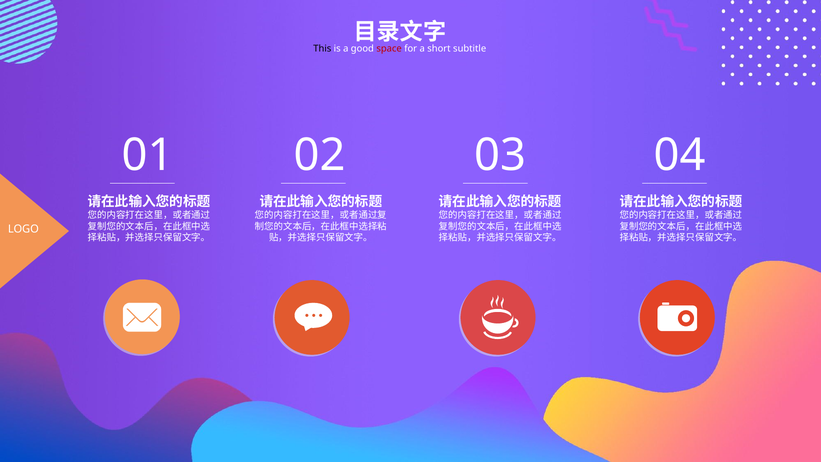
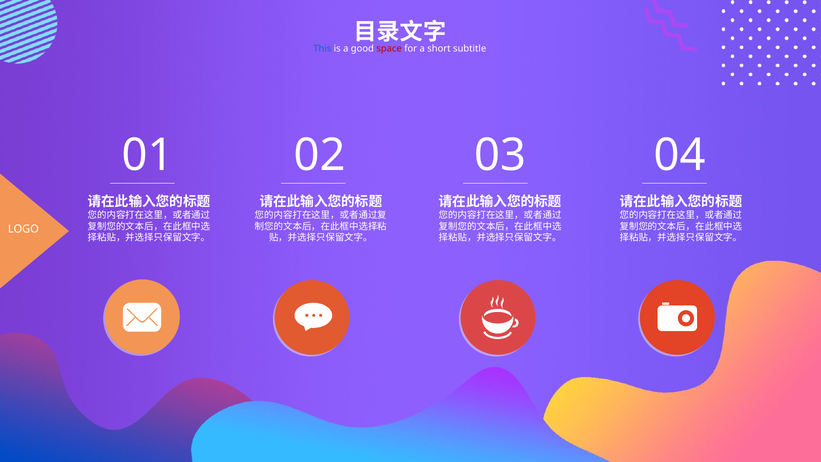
This colour: black -> blue
